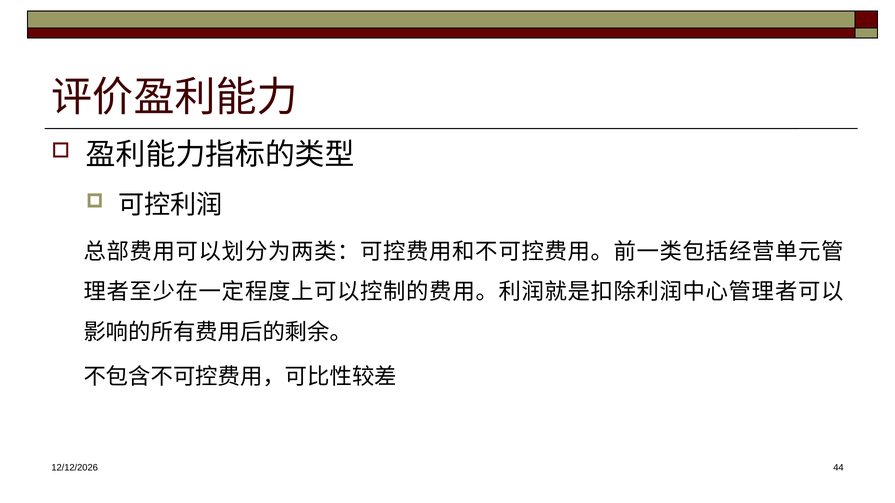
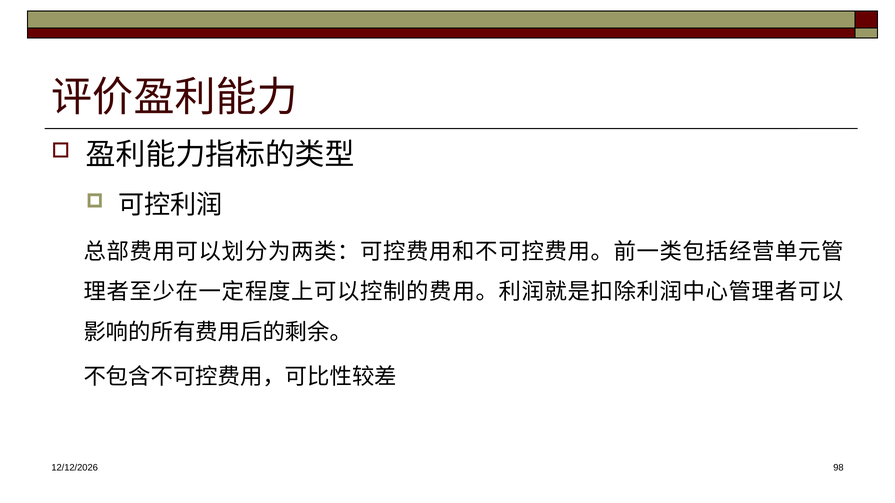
44: 44 -> 98
